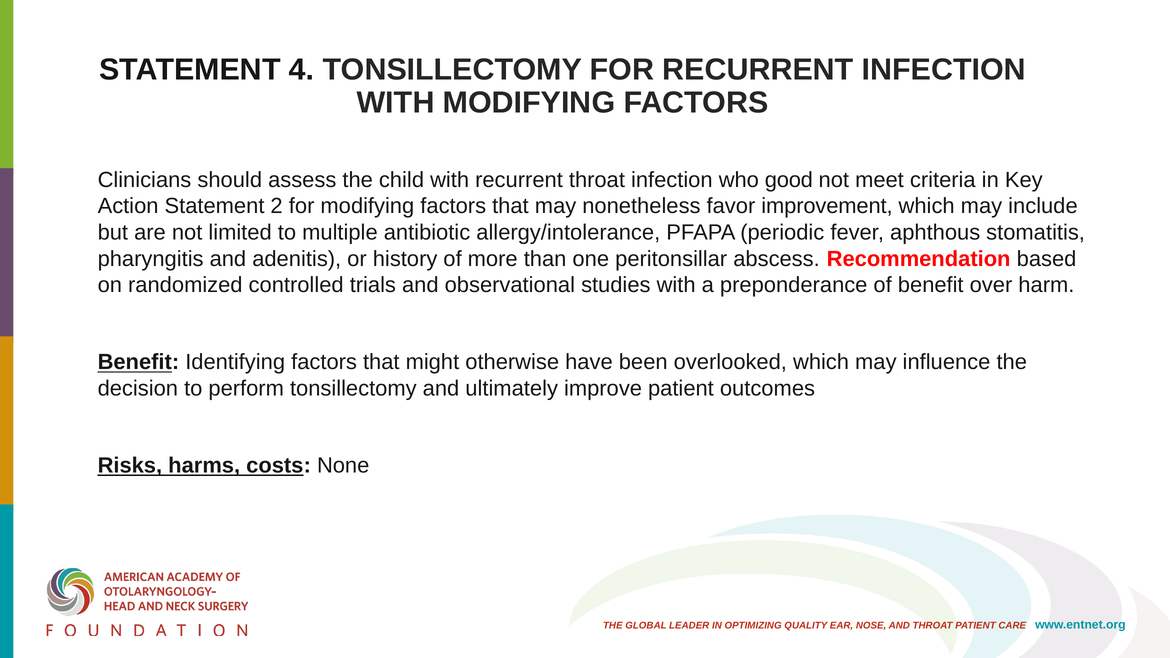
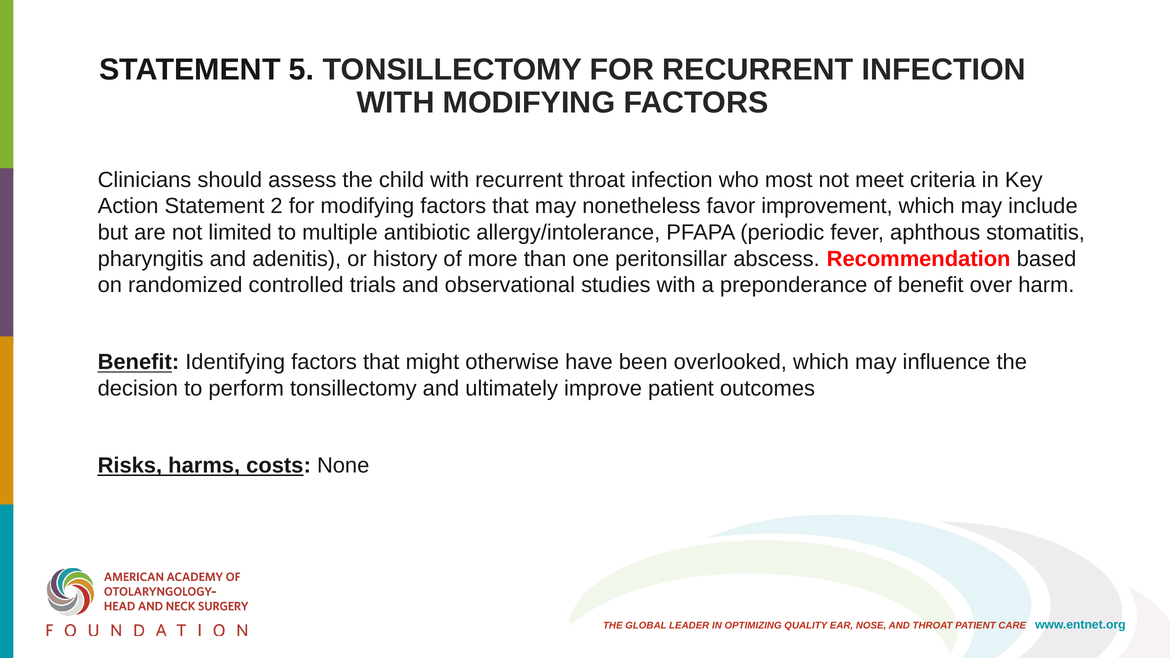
4: 4 -> 5
good: good -> most
